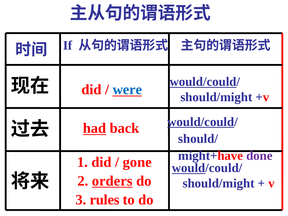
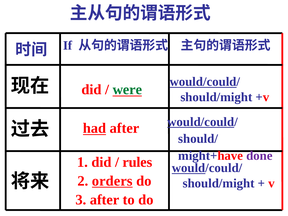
were colour: blue -> green
had back: back -> after
gone: gone -> rules
3 rules: rules -> after
